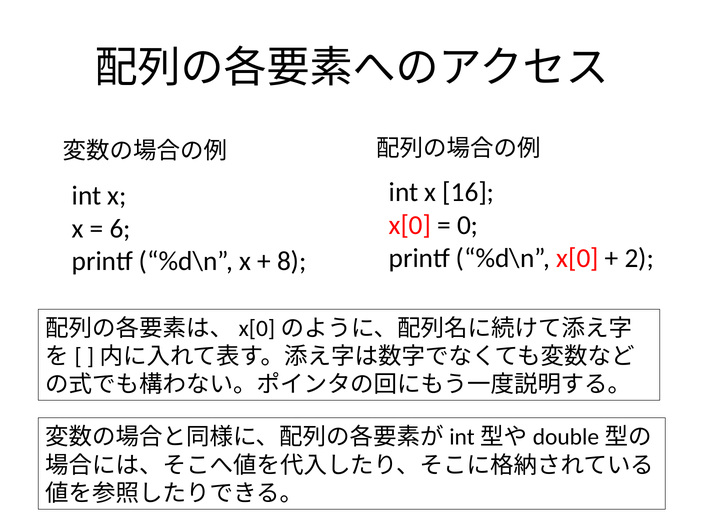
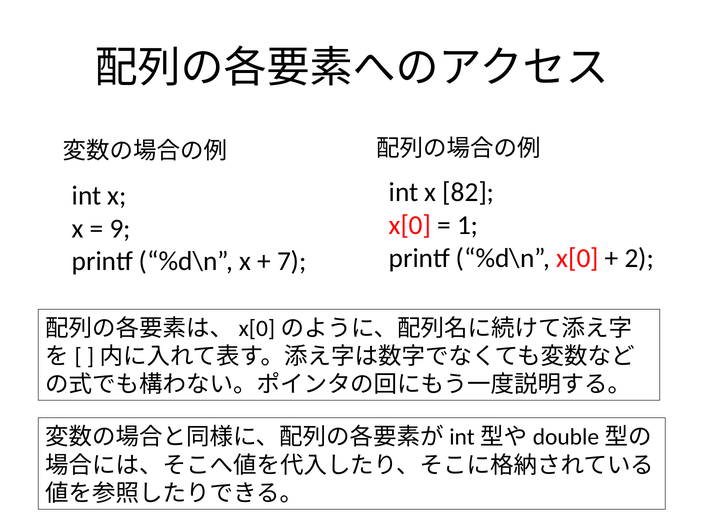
16: 16 -> 82
0: 0 -> 1
6: 6 -> 9
8: 8 -> 7
